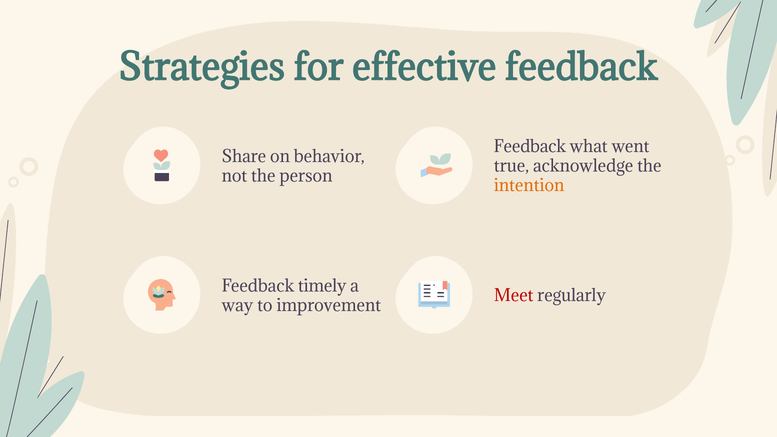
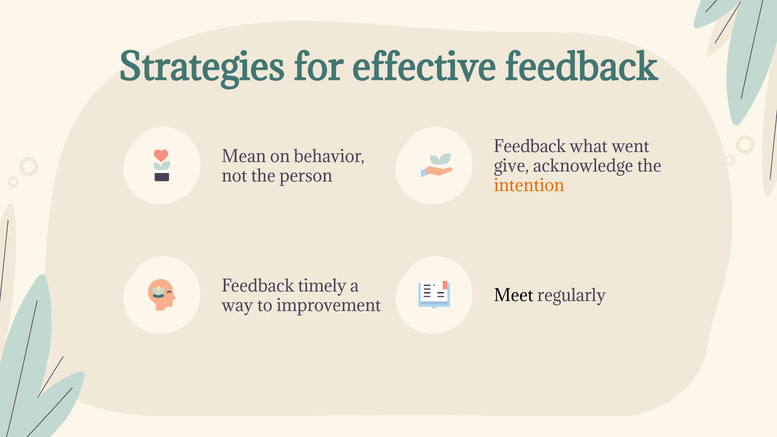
Share: Share -> Mean
true: true -> give
Meet colour: red -> black
